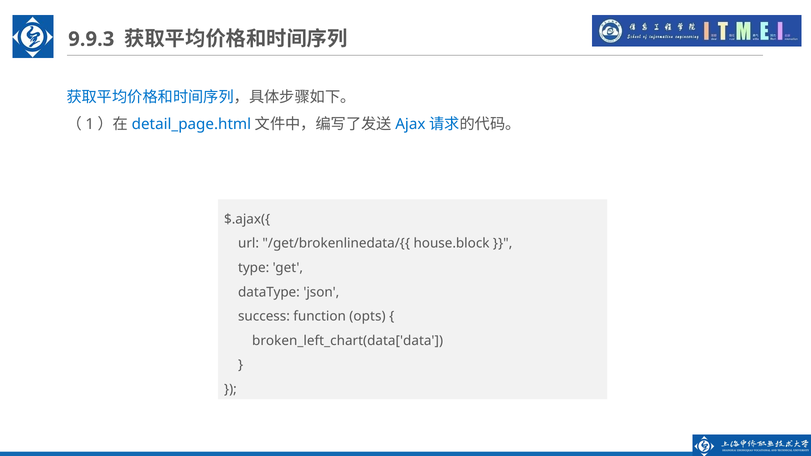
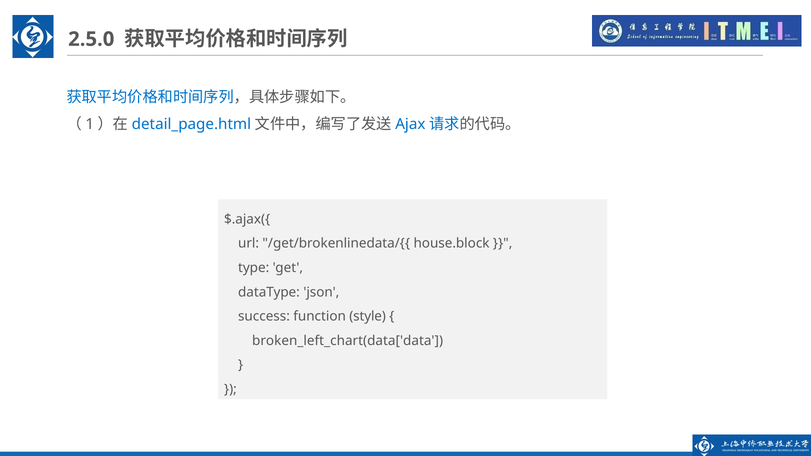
9.9.3: 9.9.3 -> 2.5.0
opts: opts -> style
